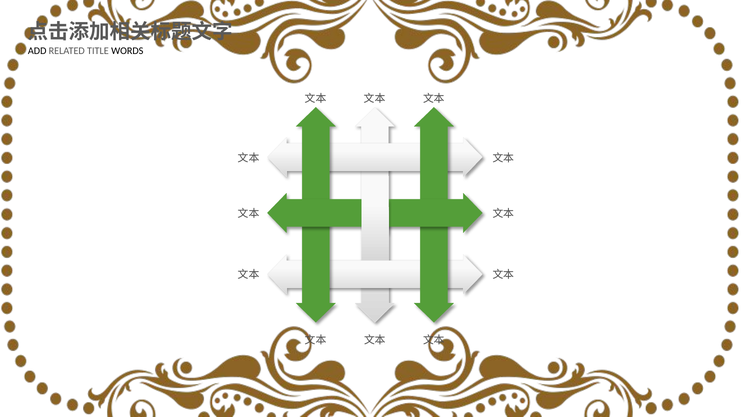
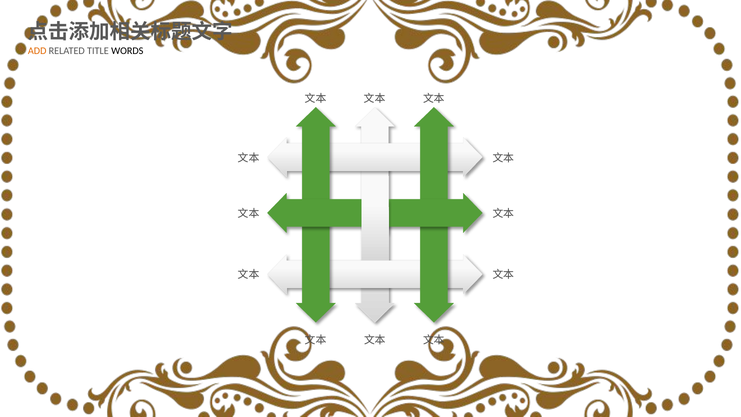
ADD colour: black -> orange
